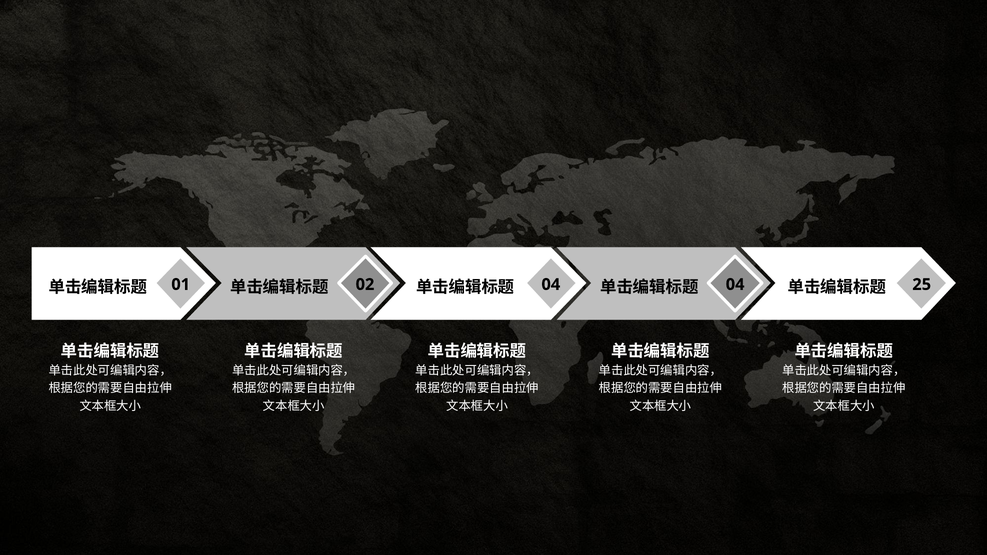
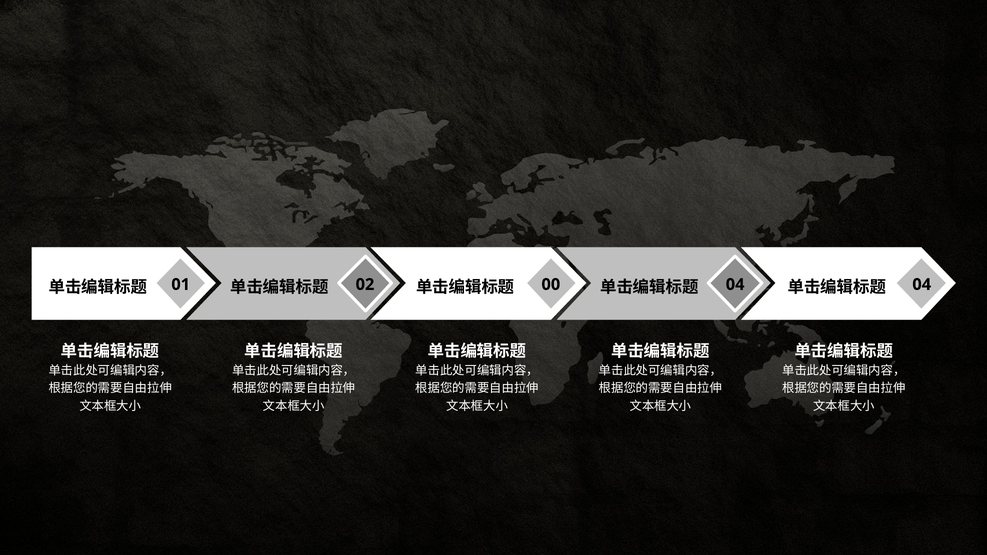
02 04: 04 -> 00
04 25: 25 -> 04
